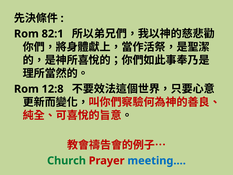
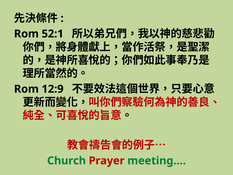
82:1: 82:1 -> 52:1
12:8: 12:8 -> 12:9
meeting… colour: blue -> green
